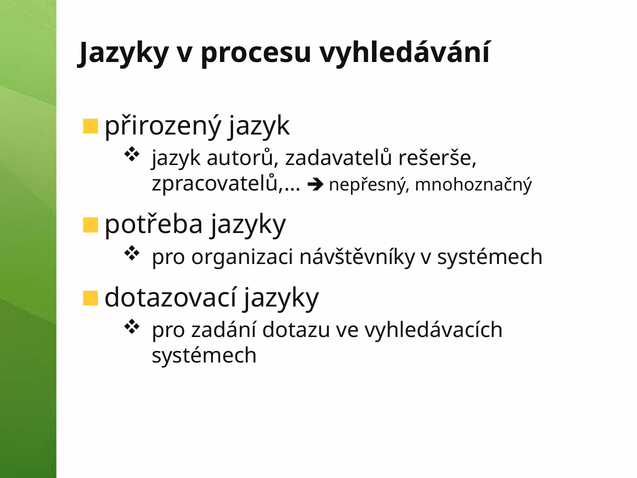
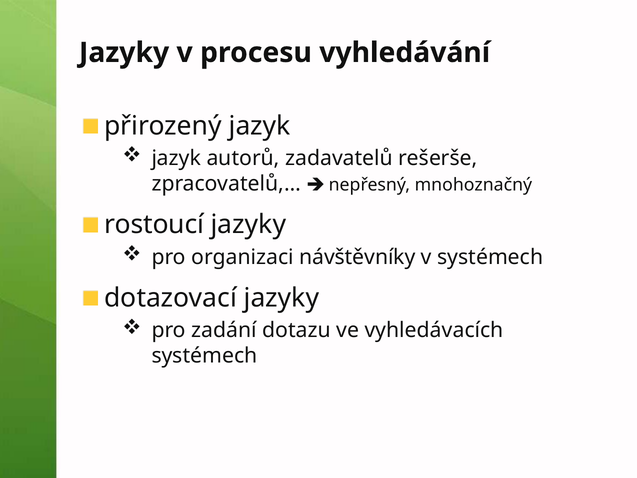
potřeba: potřeba -> rostoucí
